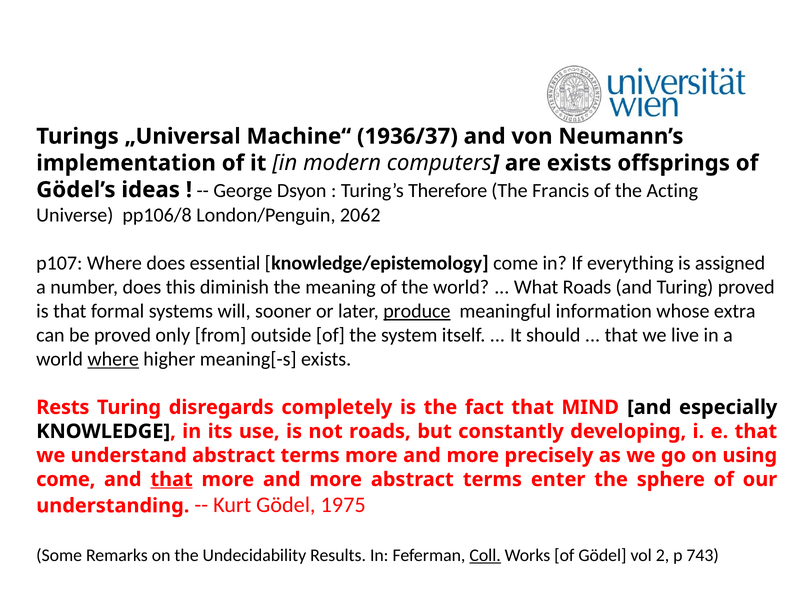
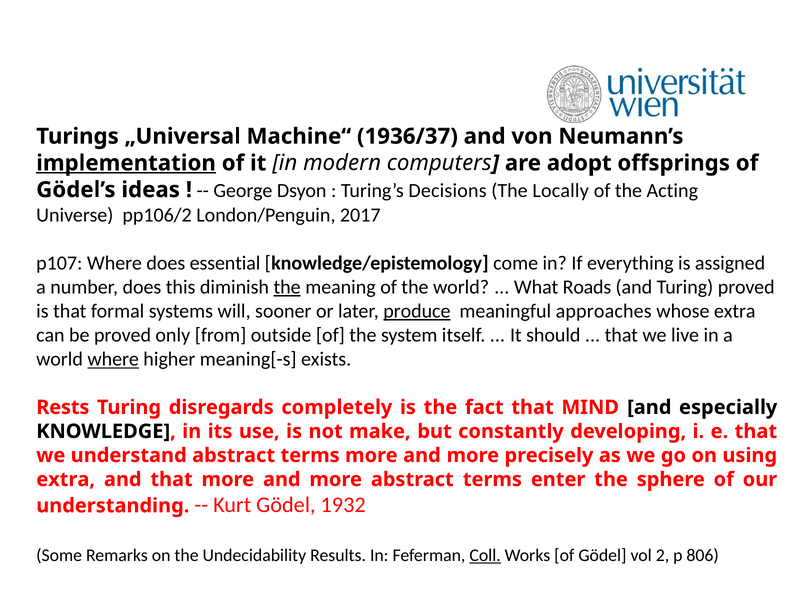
implementation underline: none -> present
are exists: exists -> adopt
Therefore: Therefore -> Decisions
Francis: Francis -> Locally
pp106/8: pp106/8 -> pp106/2
2062: 2062 -> 2017
the at (287, 287) underline: none -> present
information: information -> approaches
not roads: roads -> make
come at (66, 479): come -> extra
that at (172, 479) underline: present -> none
1975: 1975 -> 1932
743: 743 -> 806
